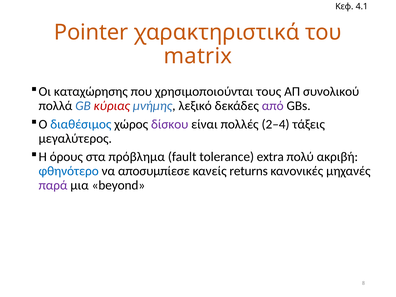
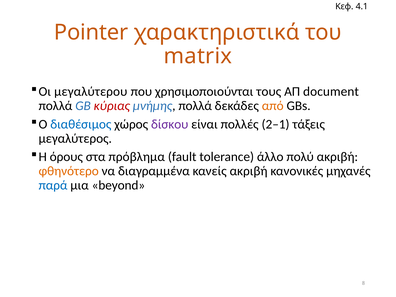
καταχώρησης: καταχώρησης -> μεγαλύτερου
συνολικού: συνολικού -> document
μνήμης λεξικό: λεξικό -> πολλά
από colour: purple -> orange
2–4: 2–4 -> 2–1
extra: extra -> άλλο
φθηνότερο colour: blue -> orange
αποσυμπίεσε: αποσυμπίεσε -> διαγραμμένα
κανείς returns: returns -> ακριβή
παρά colour: purple -> blue
